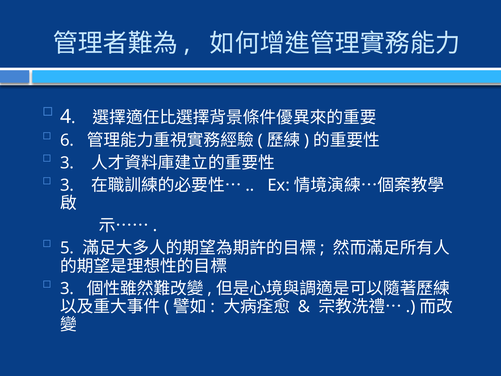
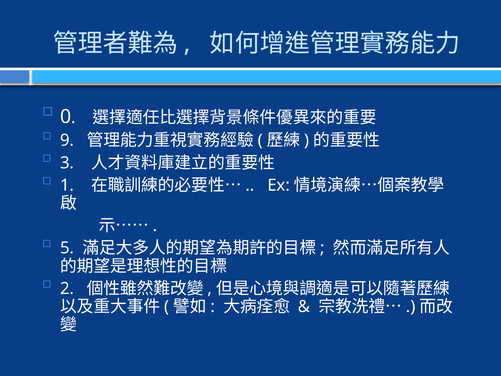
4: 4 -> 0
6: 6 -> 9
3 at (67, 185): 3 -> 1
3 at (67, 288): 3 -> 2
